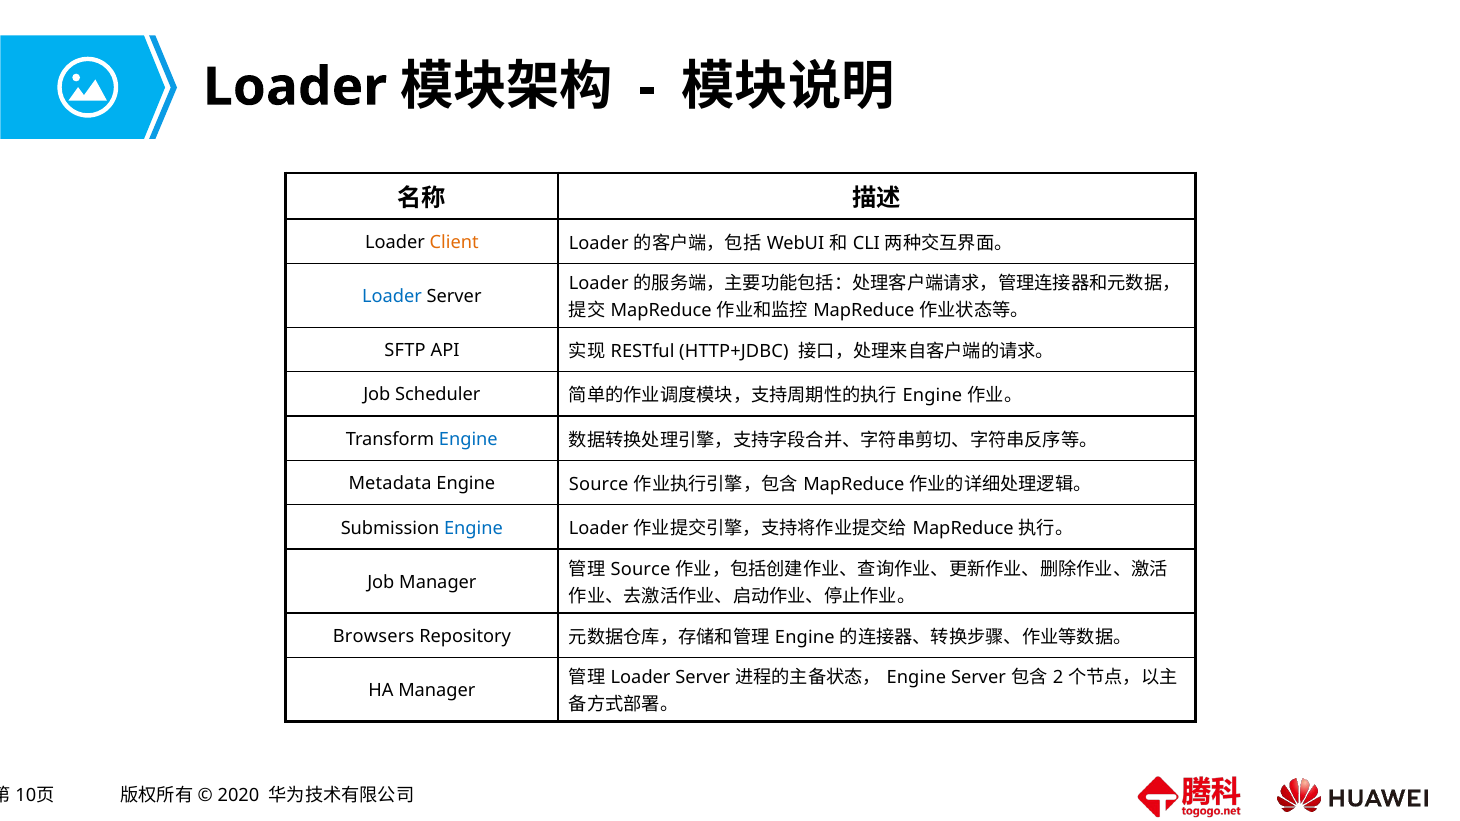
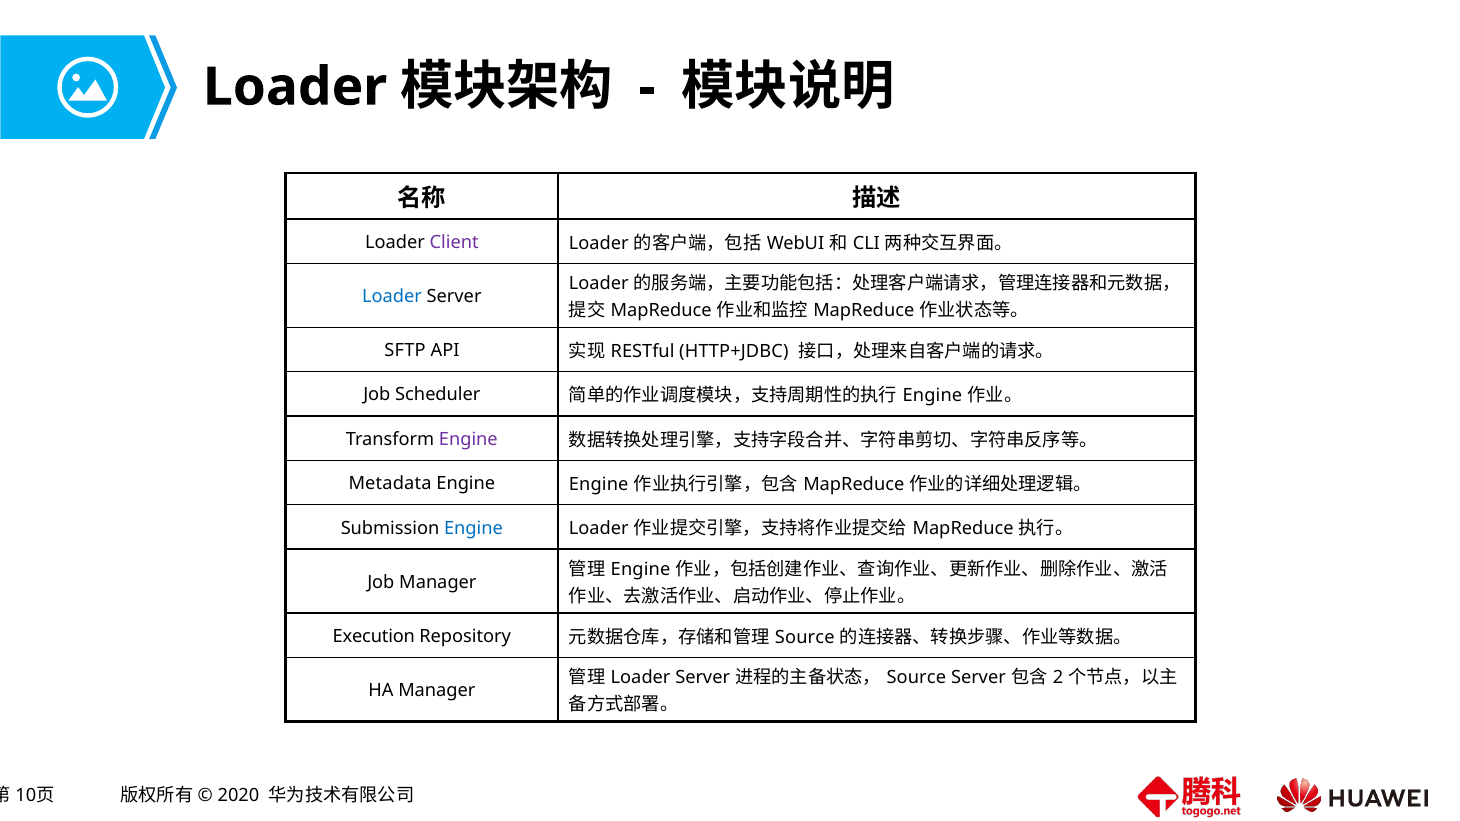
Client colour: orange -> purple
Engine at (468, 439) colour: blue -> purple
Engine Source: Source -> Engine
Source at (641, 570): Source -> Engine
Browsers: Browsers -> Execution
Engine at (805, 637): Engine -> Source
Engine at (916, 678): Engine -> Source
